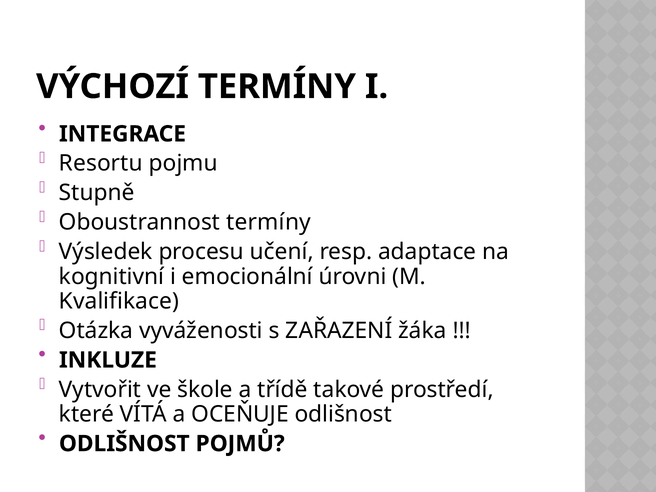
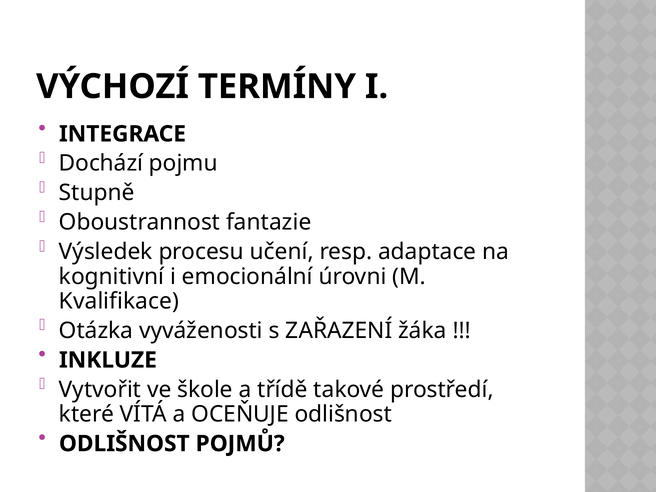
Resortu: Resortu -> Dochází
Oboustrannost termíny: termíny -> fantazie
